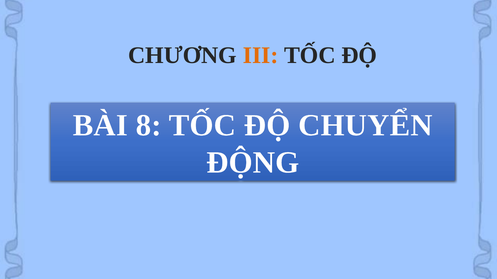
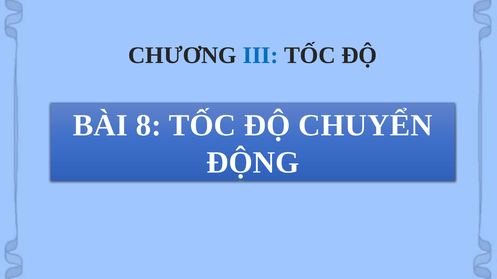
III colour: orange -> blue
